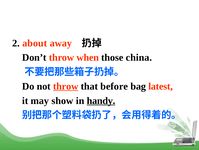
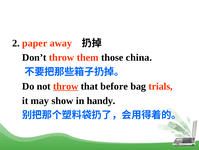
about: about -> paper
when: when -> them
latest: latest -> trials
handy underline: present -> none
